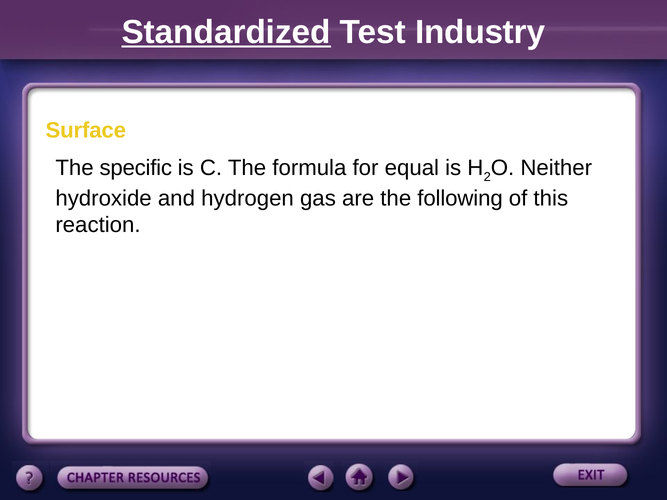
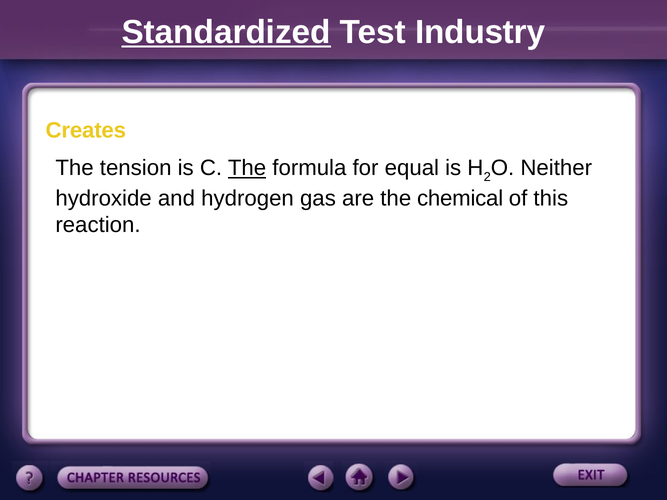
Surface: Surface -> Creates
specific: specific -> tension
The at (247, 168) underline: none -> present
following: following -> chemical
